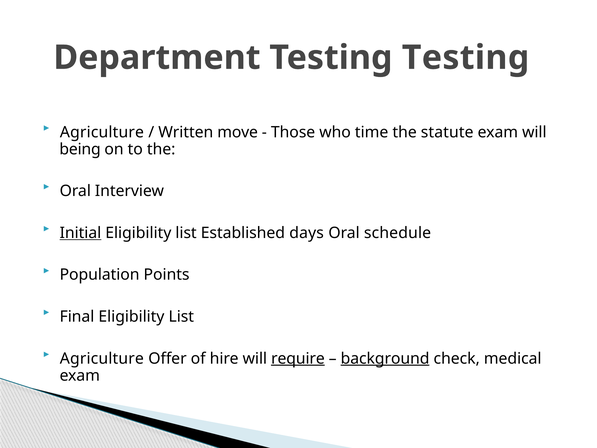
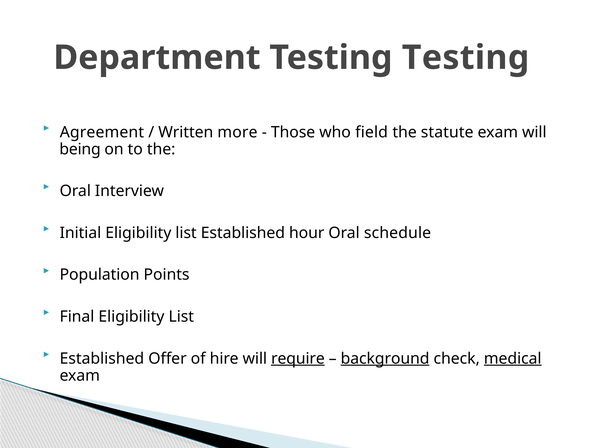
Agriculture at (102, 132): Agriculture -> Agreement
move: move -> more
time: time -> field
Initial underline: present -> none
days: days -> hour
Agriculture at (102, 358): Agriculture -> Established
medical underline: none -> present
